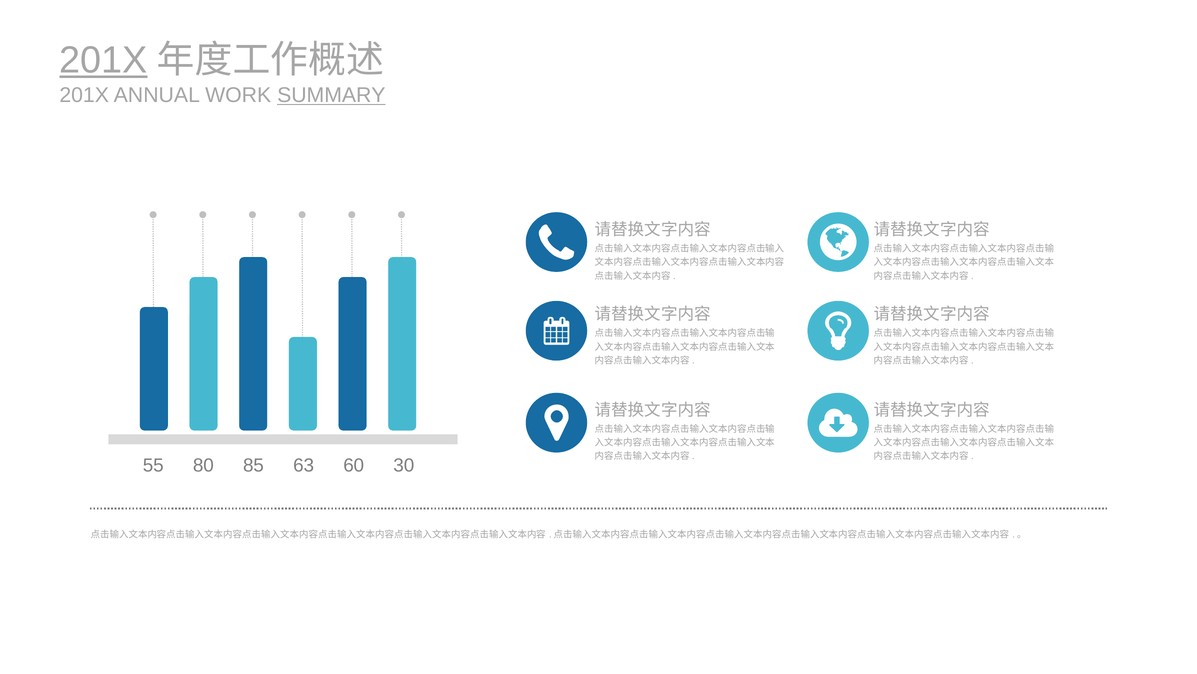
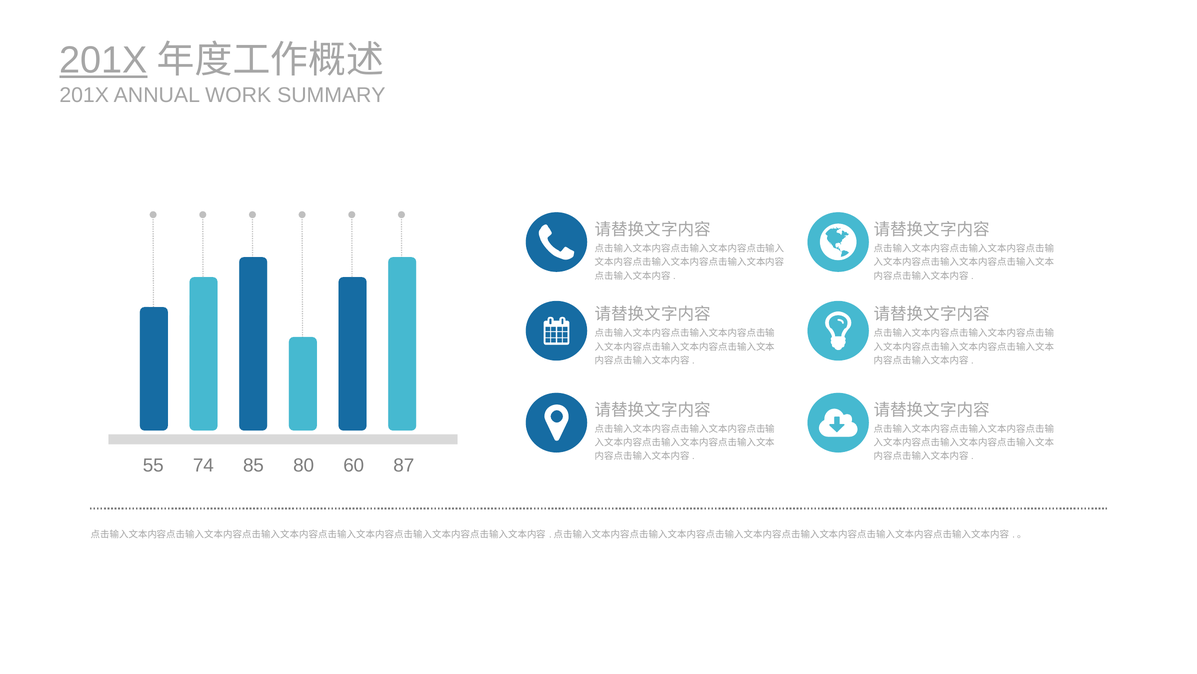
SUMMARY underline: present -> none
80: 80 -> 74
63: 63 -> 80
30: 30 -> 87
